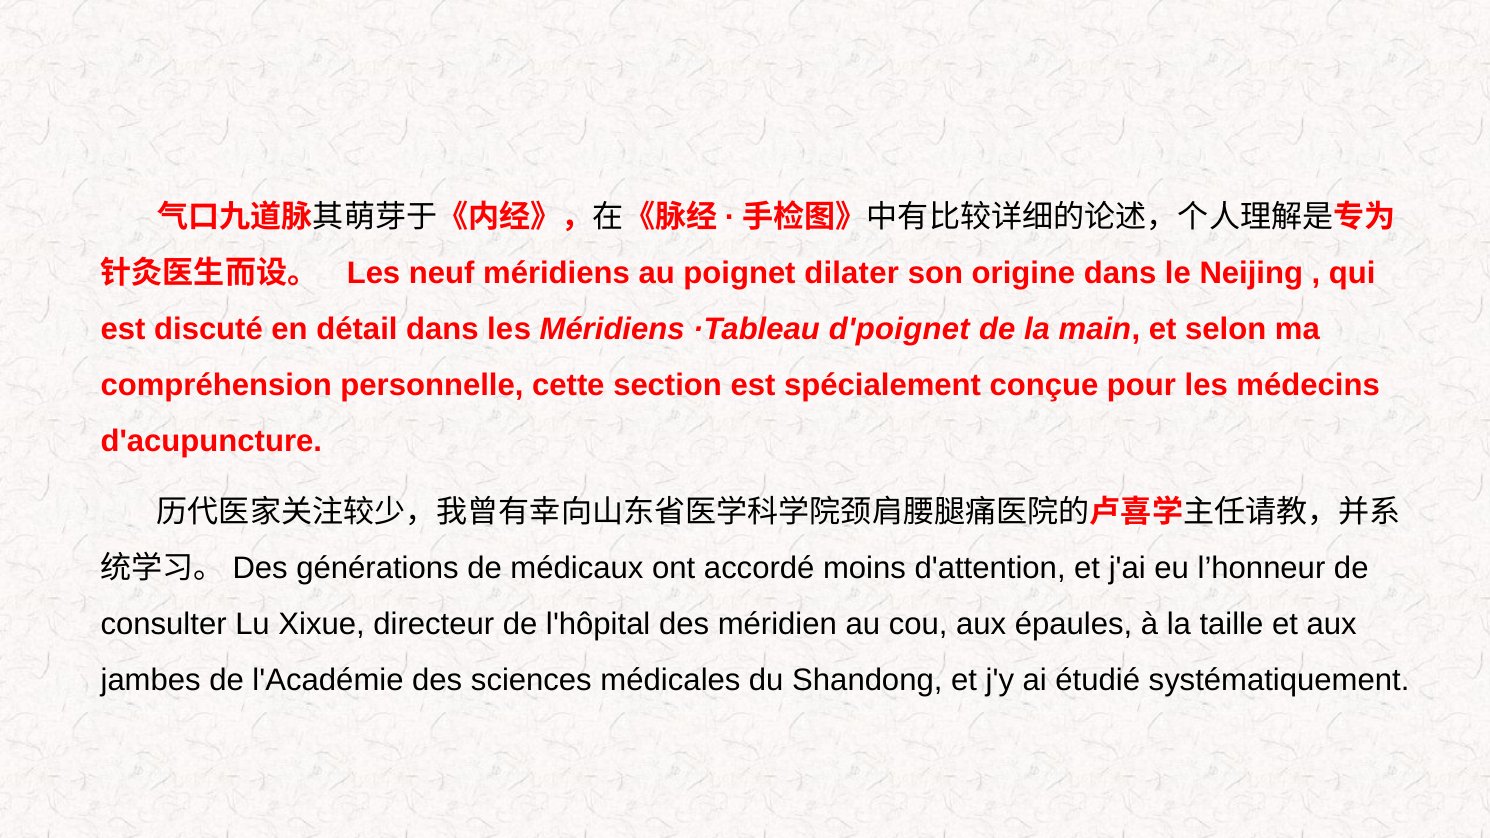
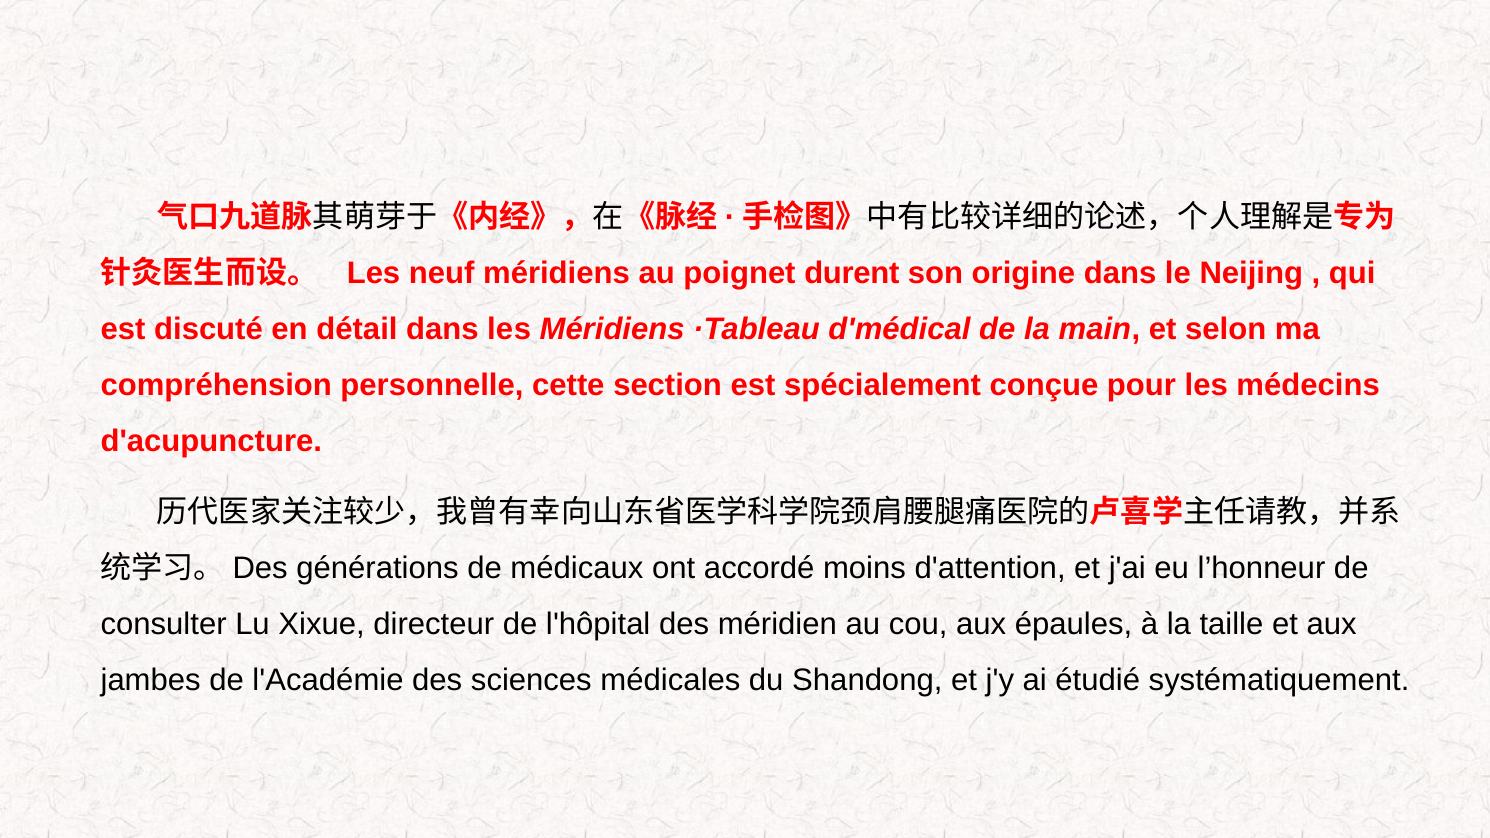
dilater: dilater -> durent
d'poignet: d'poignet -> d'médical
